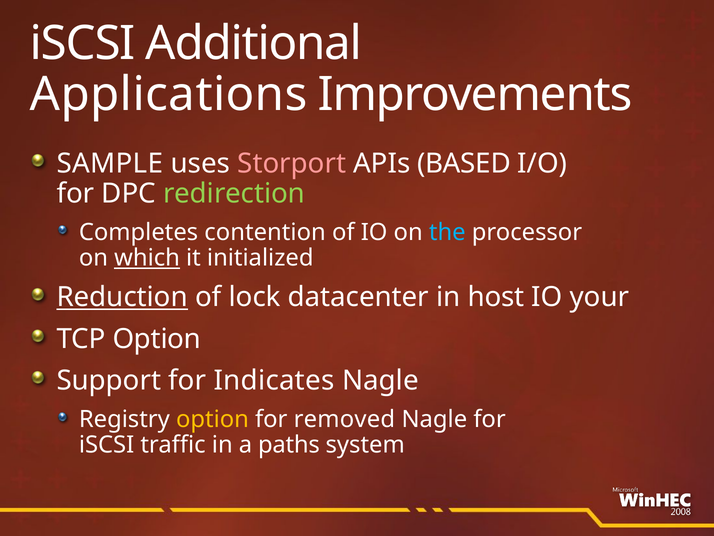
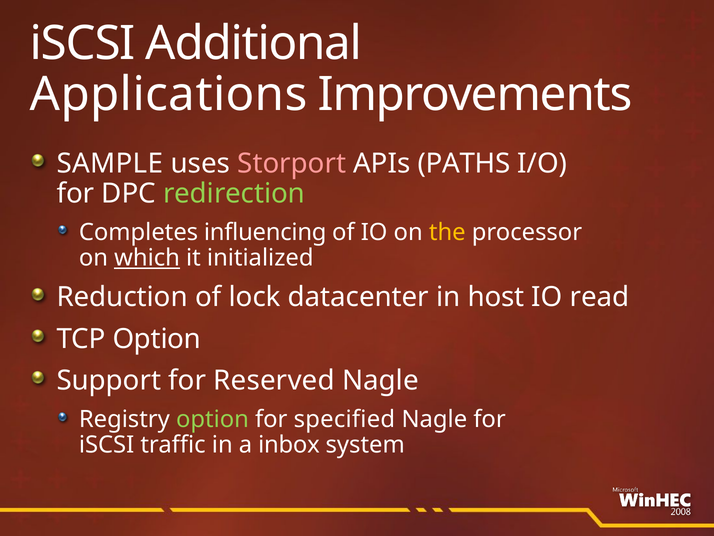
BASED: BASED -> PATHS
contention: contention -> influencing
the colour: light blue -> yellow
Reduction underline: present -> none
your: your -> read
Indicates: Indicates -> Reserved
option at (212, 419) colour: yellow -> light green
removed: removed -> specified
paths: paths -> inbox
